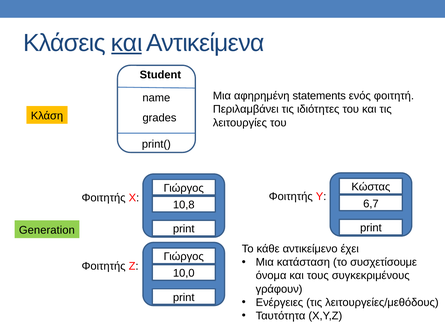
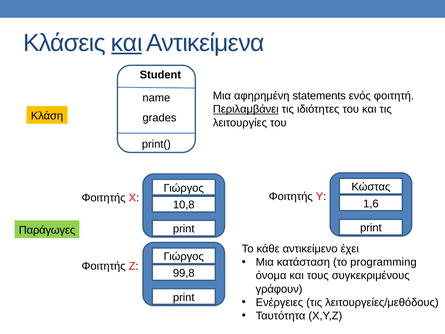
Περιλαμβάνει underline: none -> present
6,7: 6,7 -> 1,6
Generation: Generation -> Παράγωγες
συσχετίσουμε: συσχετίσουμε -> programming
10,0: 10,0 -> 99,8
